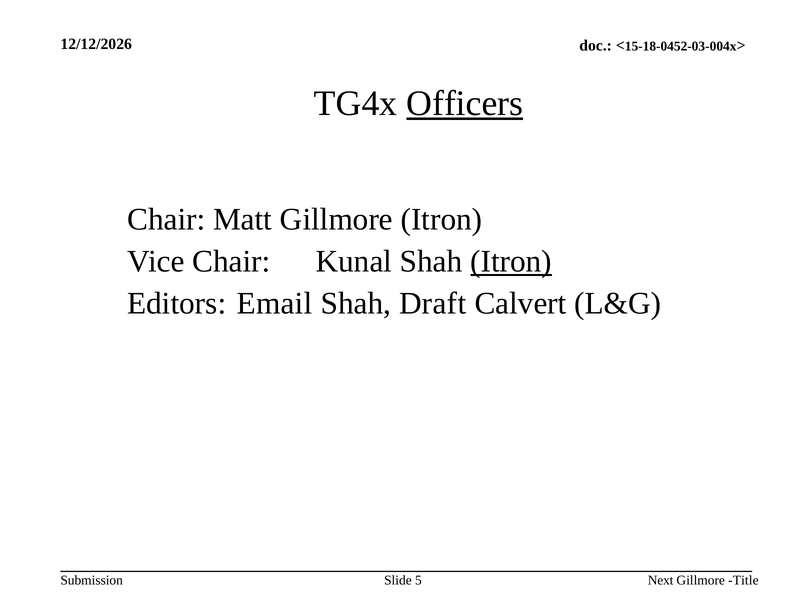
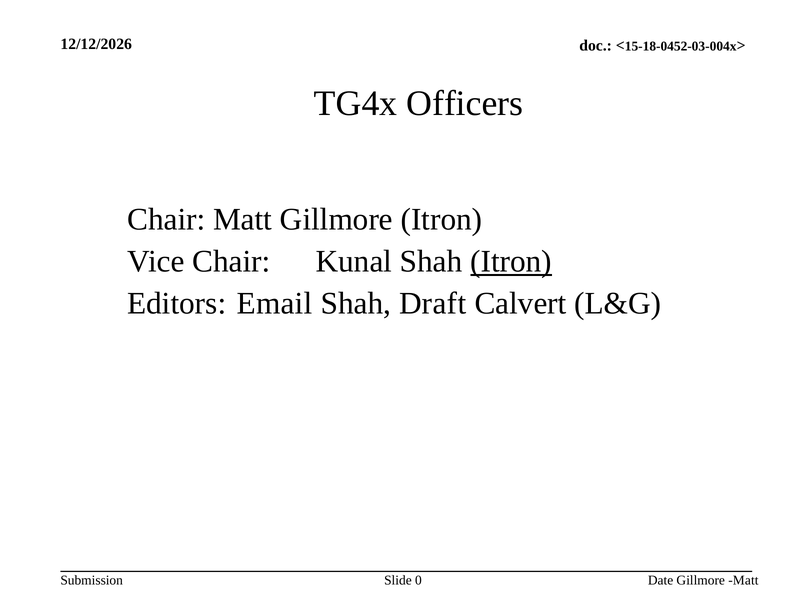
Officers underline: present -> none
5: 5 -> 0
Next: Next -> Date
Gillmore Title: Title -> Matt
